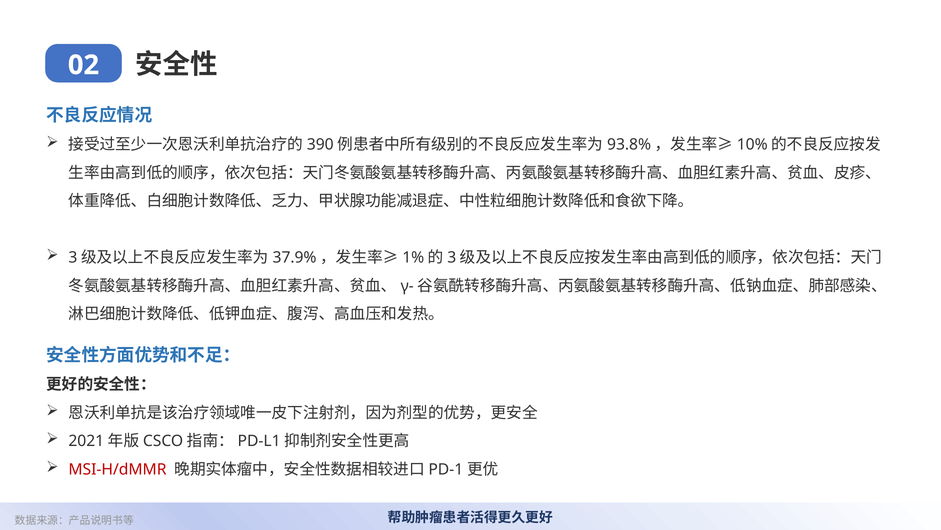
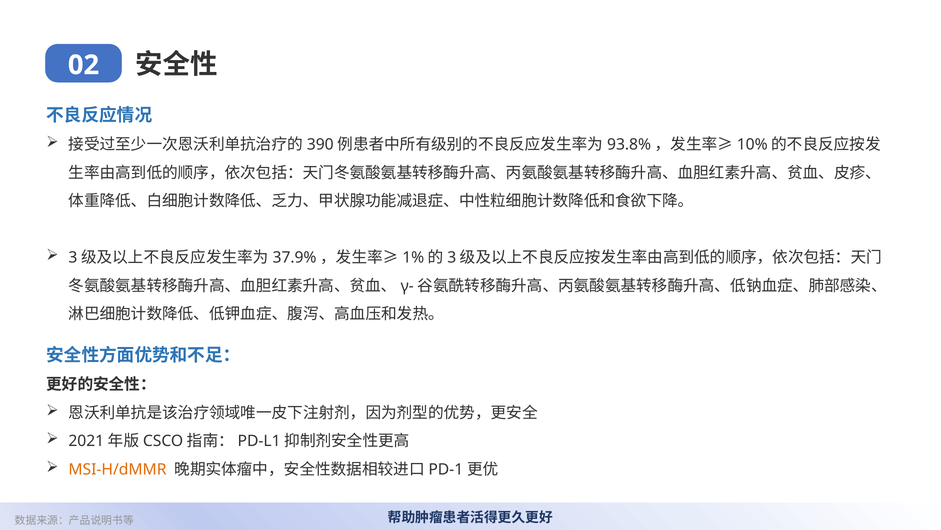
MSI-H/dMMR colour: red -> orange
